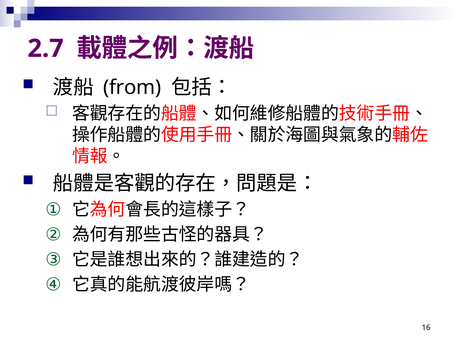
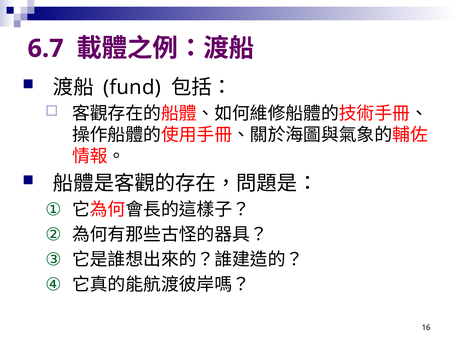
2.7: 2.7 -> 6.7
from: from -> fund
